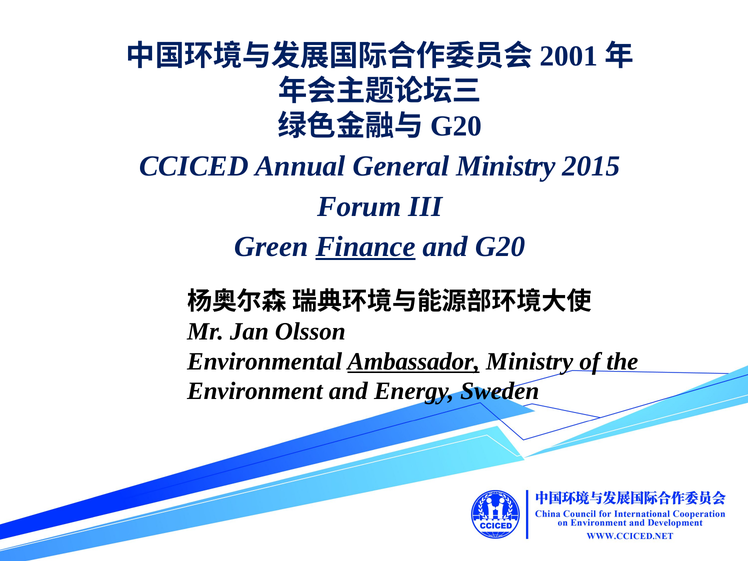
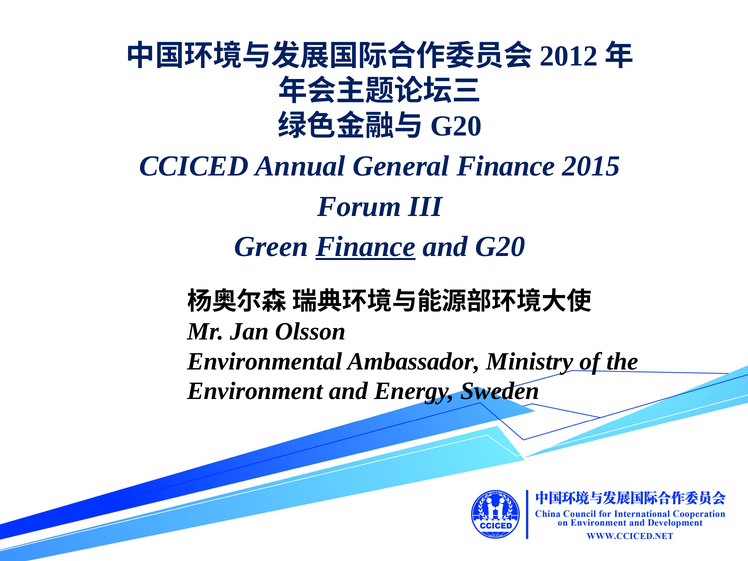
2001: 2001 -> 2012
General Ministry: Ministry -> Finance
Ambassador underline: present -> none
